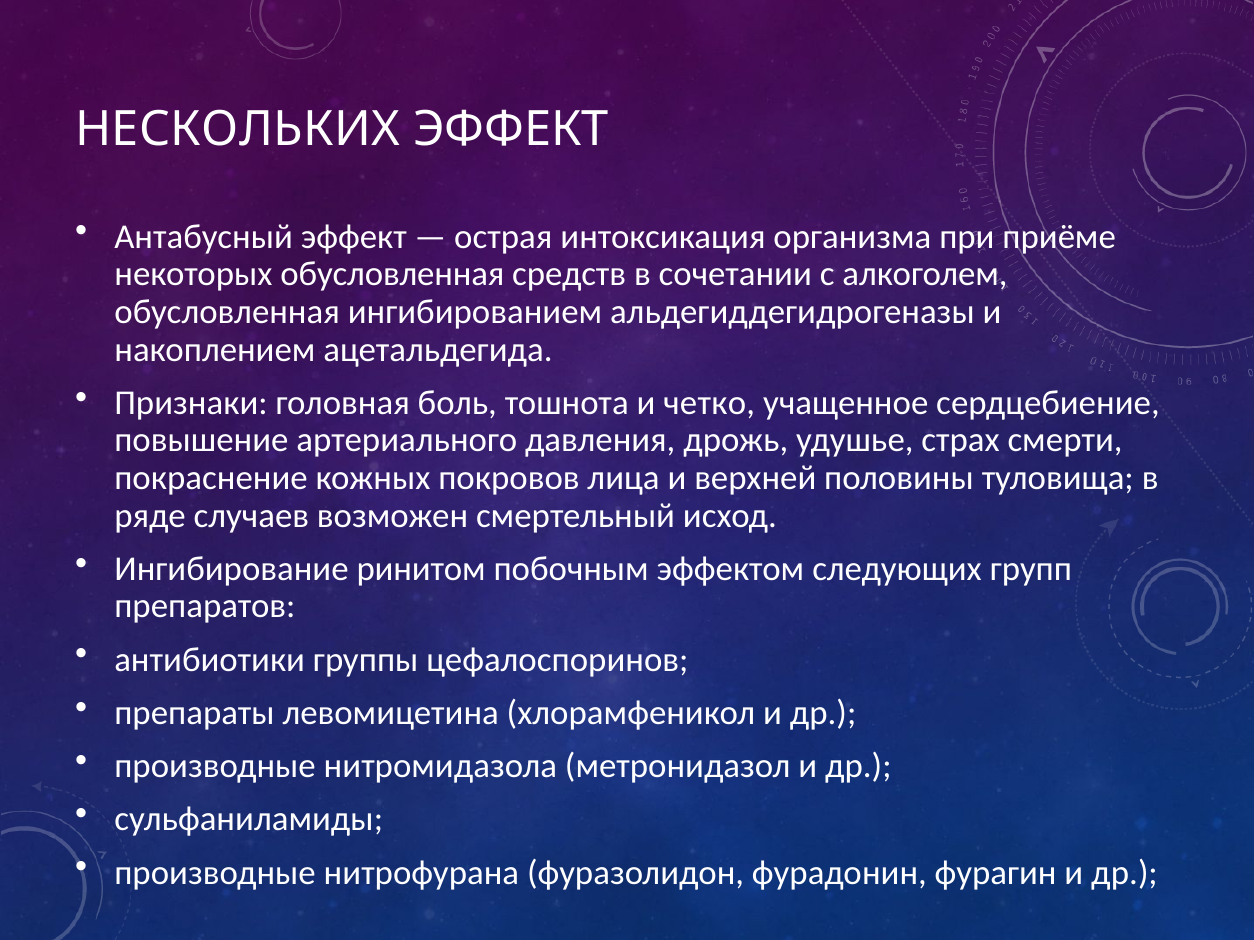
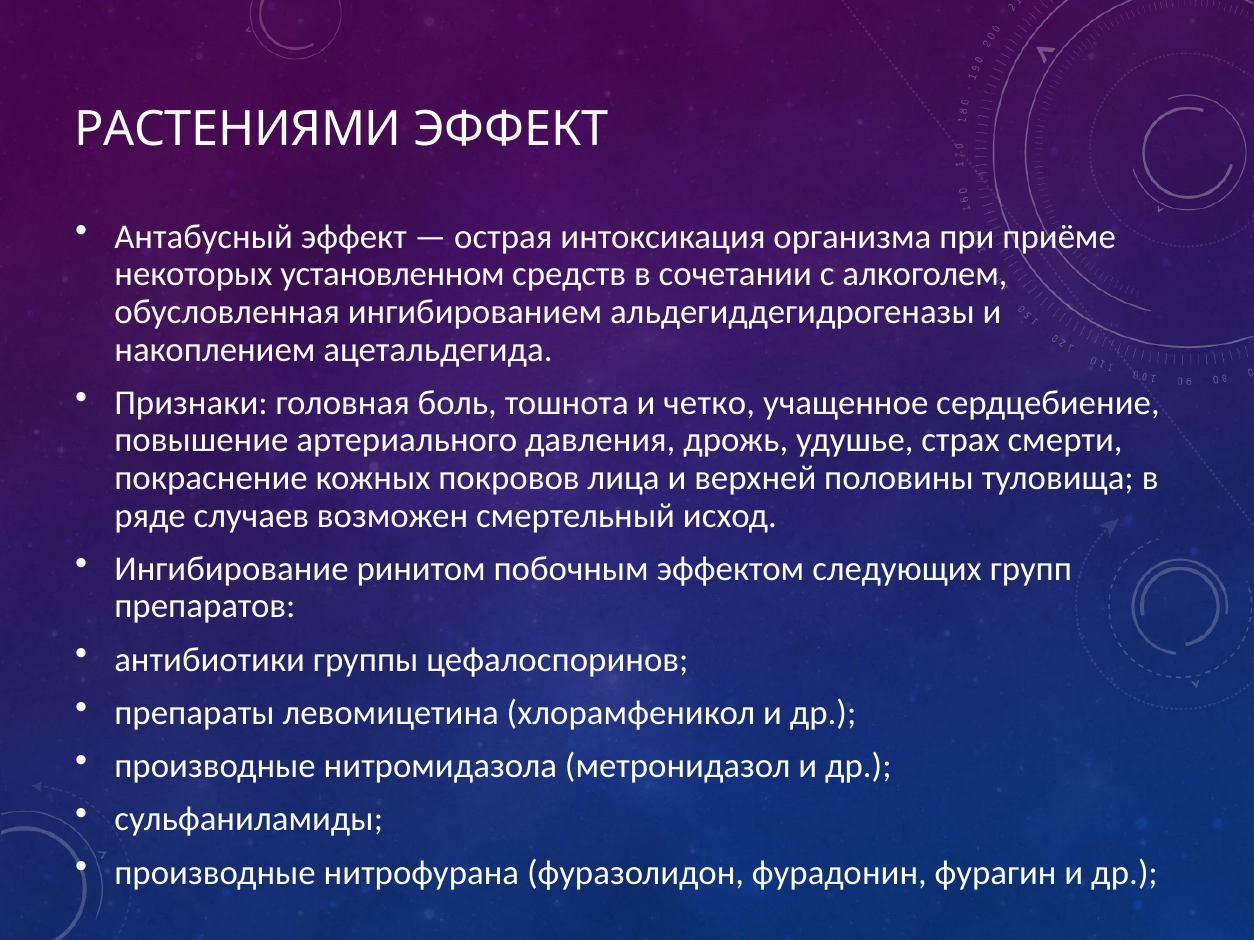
НЕСКОЛЬКИХ: НЕСКОЛЬКИХ -> РАСТЕНИЯМИ
некоторых обусловленная: обусловленная -> установленном
